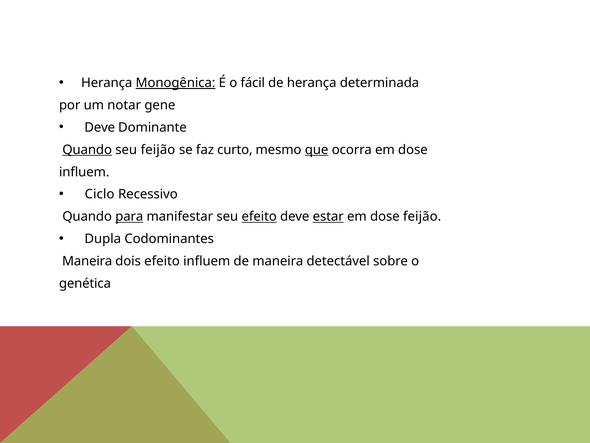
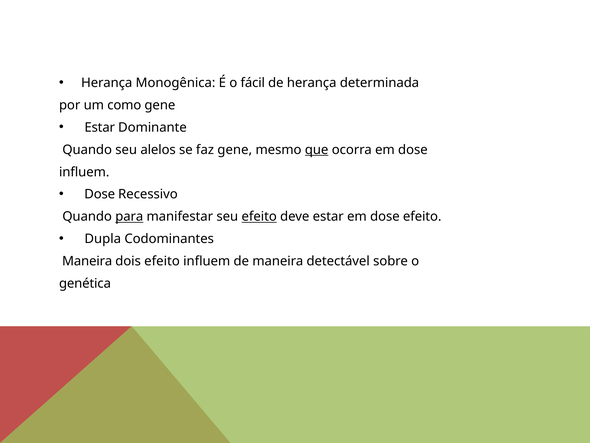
Monogênica underline: present -> none
notar: notar -> como
Deve at (100, 127): Deve -> Estar
Quando at (87, 150) underline: present -> none
seu feijão: feijão -> alelos
faz curto: curto -> gene
Ciclo at (100, 194): Ciclo -> Dose
estar at (328, 216) underline: present -> none
dose feijão: feijão -> efeito
